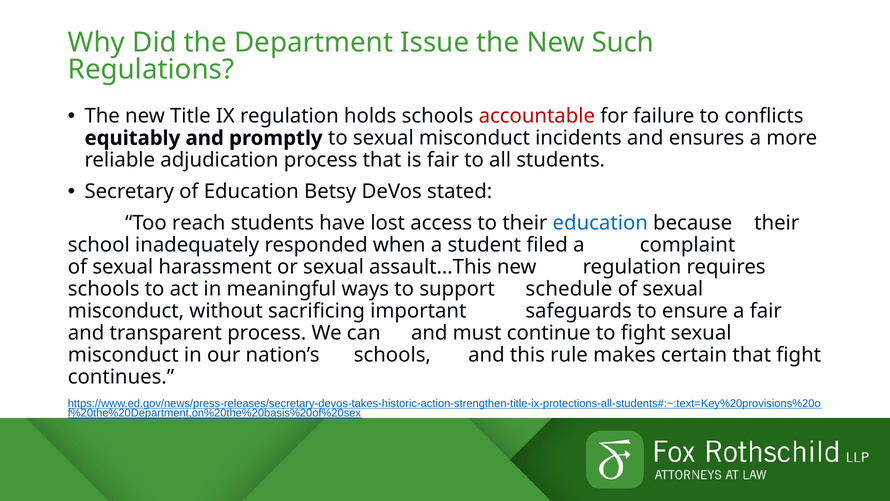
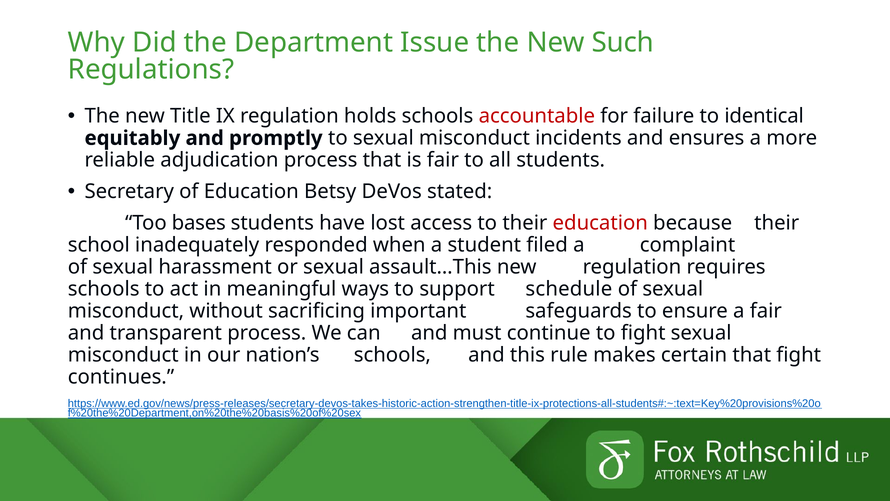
conflicts: conflicts -> identical
reach: reach -> bases
education at (600, 223) colour: blue -> red
